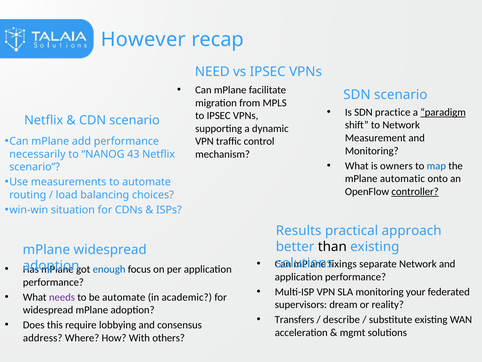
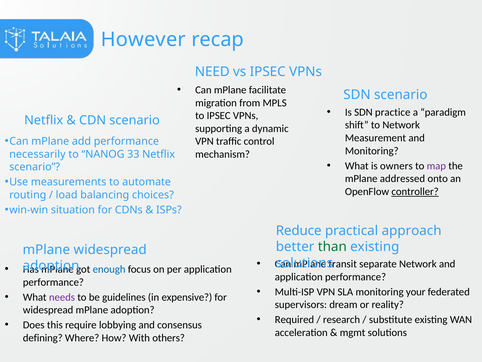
paradigm underline: present -> none
43: 43 -> 33
map colour: blue -> purple
automatic: automatic -> addressed
Results: Results -> Reduce
than colour: black -> green
fixings: fixings -> transit
be automate: automate -> guidelines
academic: academic -> expensive
Transfers: Transfers -> Required
describe: describe -> research
address: address -> defining
